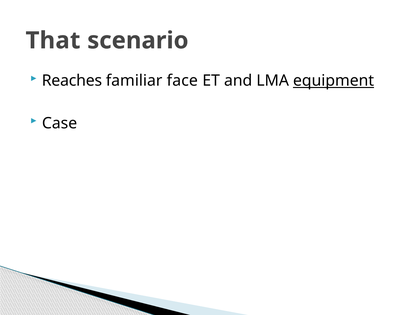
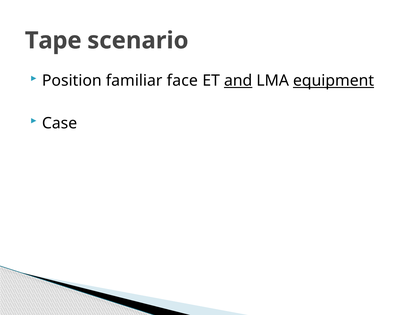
That: That -> Tape
Reaches: Reaches -> Position
and underline: none -> present
